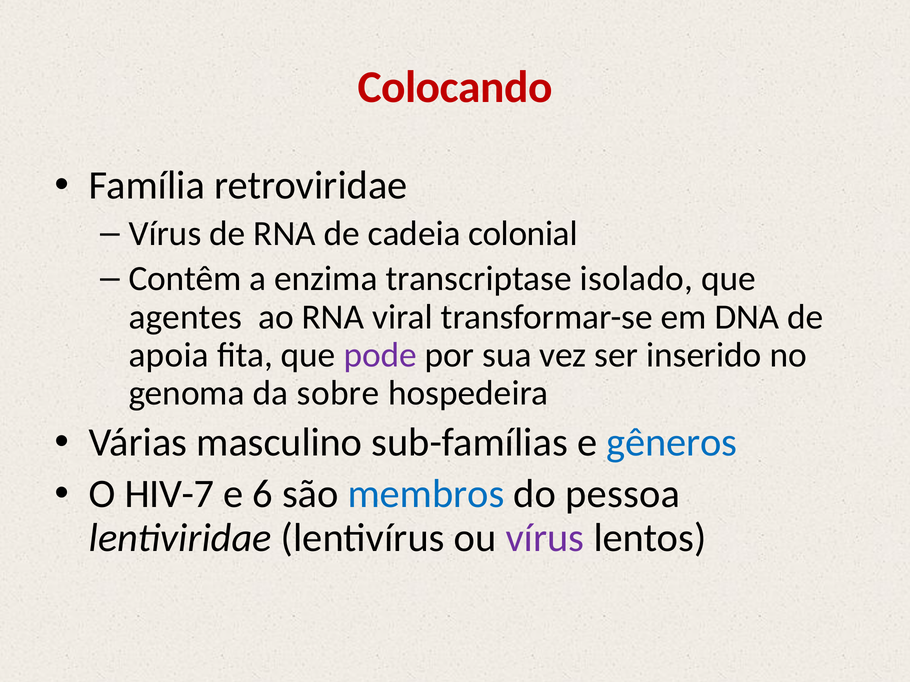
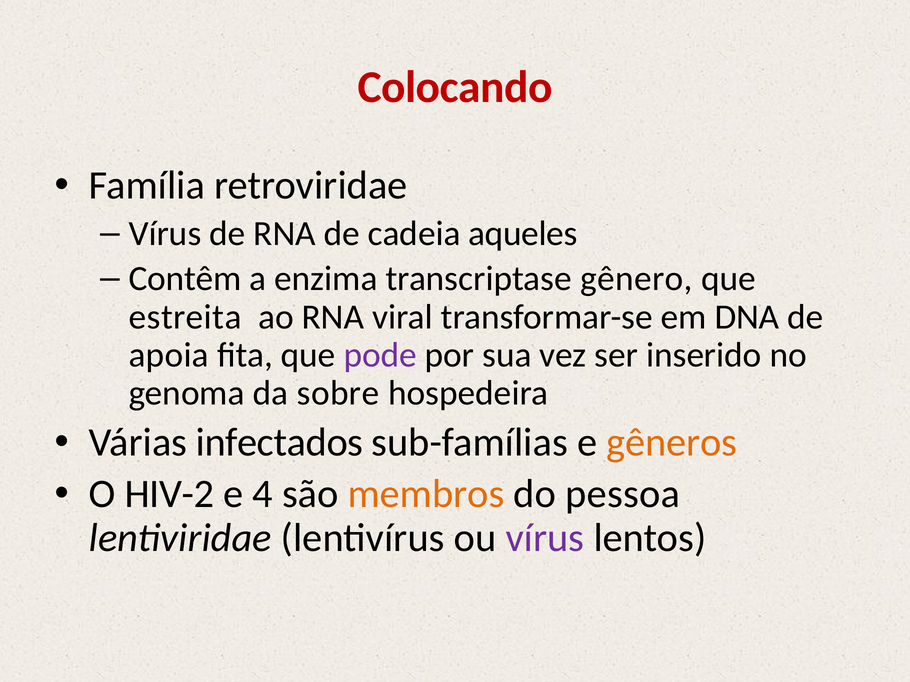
colonial: colonial -> aqueles
isolado: isolado -> gênero
agentes: agentes -> estreita
masculino: masculino -> infectados
gêneros colour: blue -> orange
HIV-7: HIV-7 -> HIV-2
6: 6 -> 4
membros colour: blue -> orange
